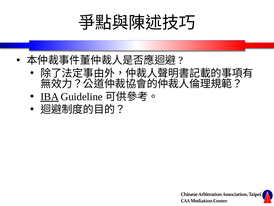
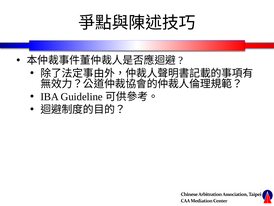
IBA underline: present -> none
